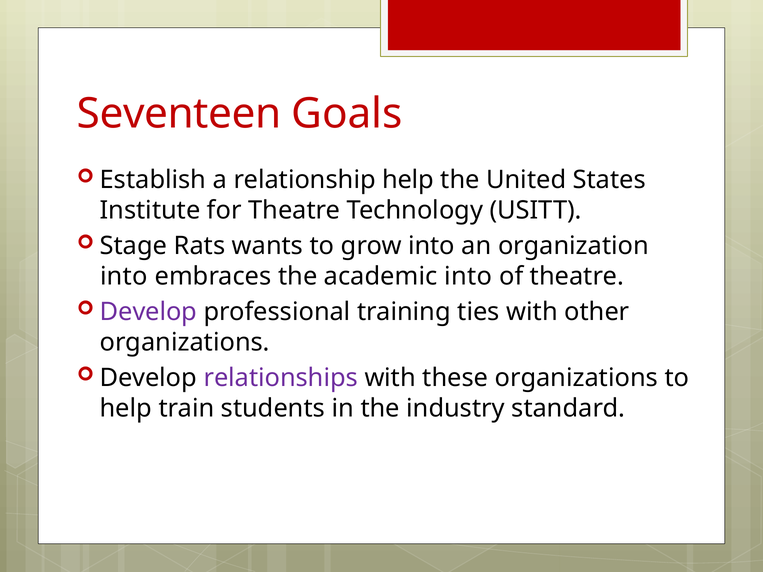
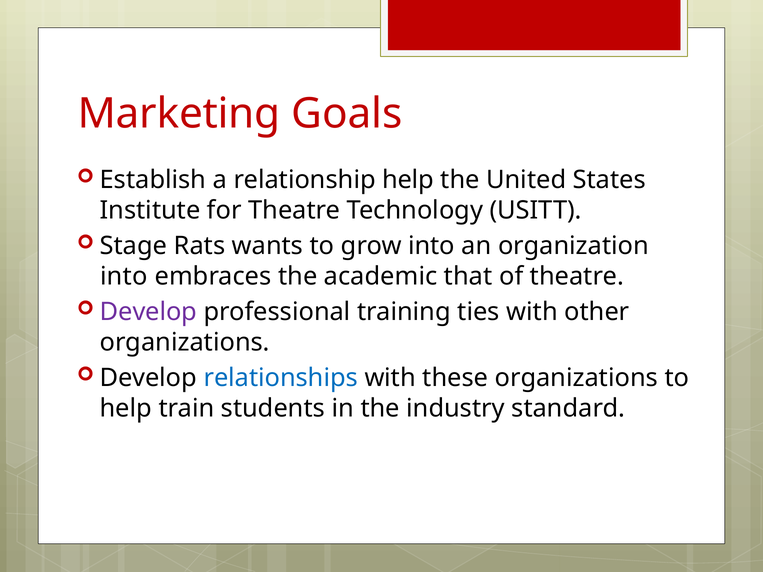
Seventeen: Seventeen -> Marketing
academic into: into -> that
relationships colour: purple -> blue
